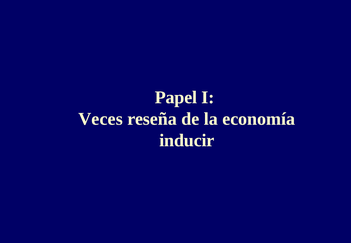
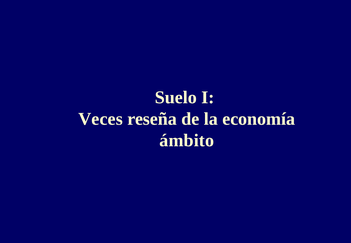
Papel: Papel -> Suelo
inducir: inducir -> ámbito
